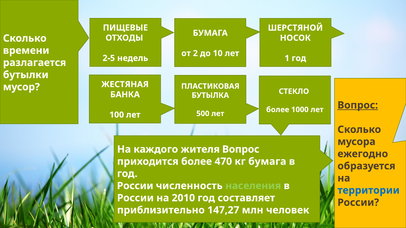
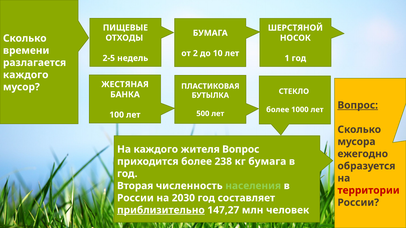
бутылки at (26, 75): бутылки -> каждого
470: 470 -> 238
России at (135, 186): России -> Вторая
территории colour: blue -> red
2010: 2010 -> 2030
приблизительно underline: none -> present
